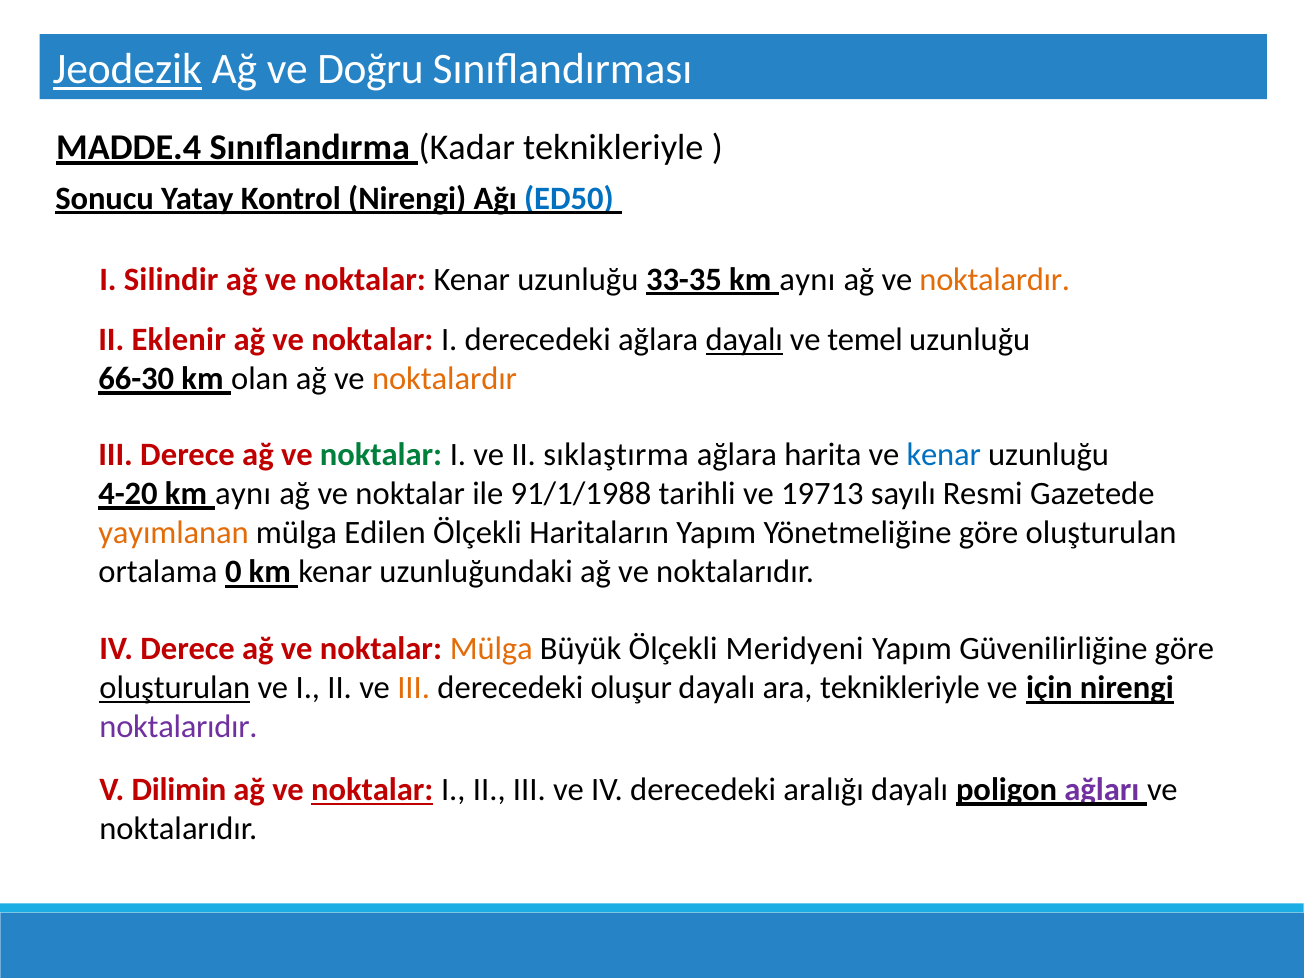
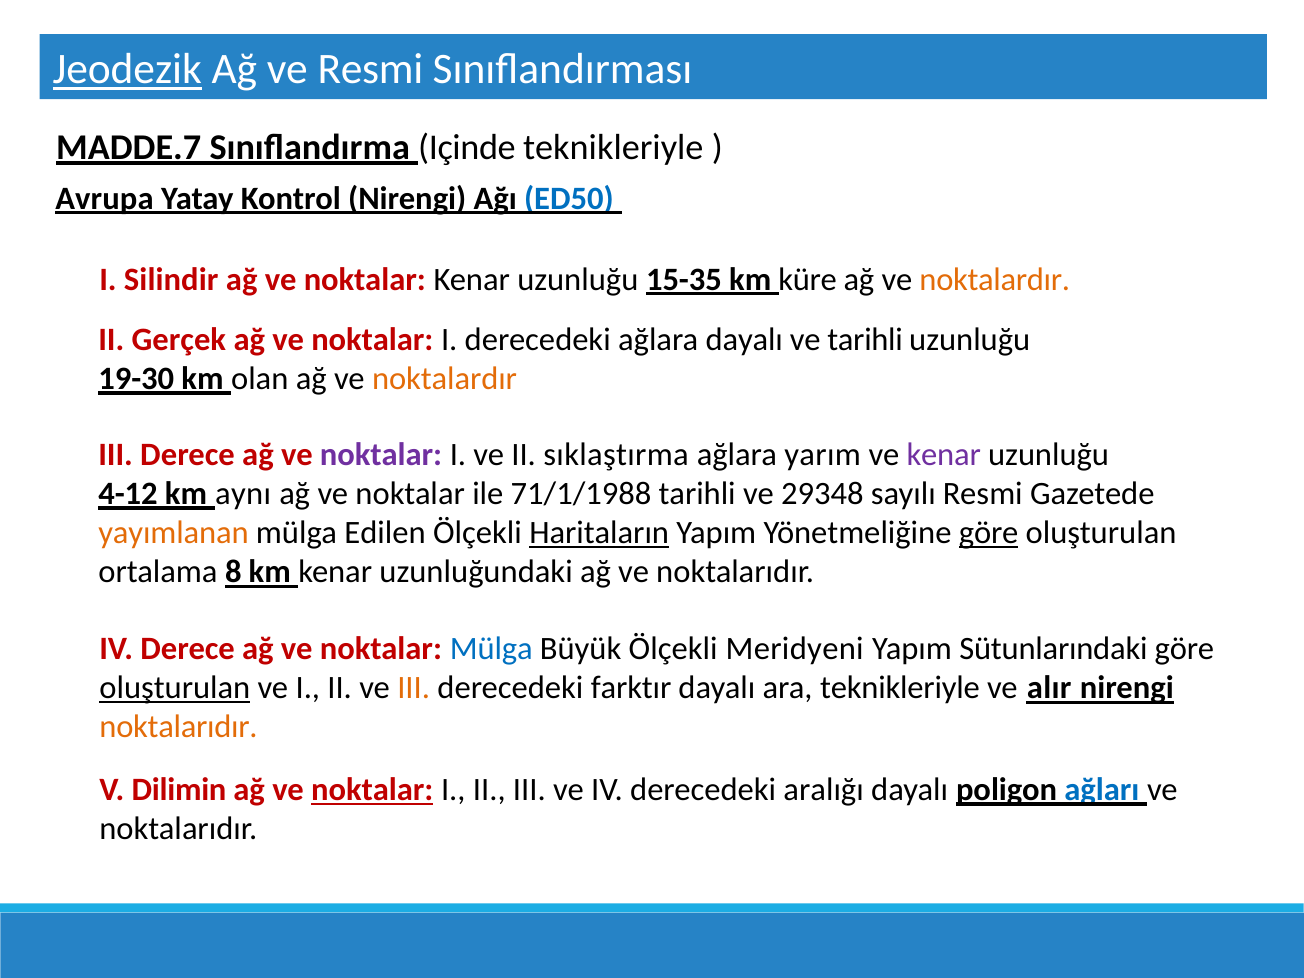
ve Doğru: Doğru -> Resmi
MADDE.4: MADDE.4 -> MADDE.7
Kadar: Kadar -> Içinde
Sonucu: Sonucu -> Avrupa
33-35: 33-35 -> 15-35
aynı at (807, 279): aynı -> küre
Eklenir: Eklenir -> Gerçek
dayalı at (744, 340) underline: present -> none
ve temel: temel -> tarihli
66-30: 66-30 -> 19-30
noktalar at (381, 455) colour: green -> purple
harita: harita -> yarım
kenar at (944, 455) colour: blue -> purple
4-20: 4-20 -> 4-12
91/1/1988: 91/1/1988 -> 71/1/1988
19713: 19713 -> 29348
Haritaların underline: none -> present
göre at (989, 533) underline: none -> present
0: 0 -> 8
Mülga at (491, 649) colour: orange -> blue
Güvenilirliğine: Güvenilirliğine -> Sütunlarındaki
oluşur: oluşur -> farktır
için: için -> alır
noktalarıdır at (179, 727) colour: purple -> orange
ağları colour: purple -> blue
